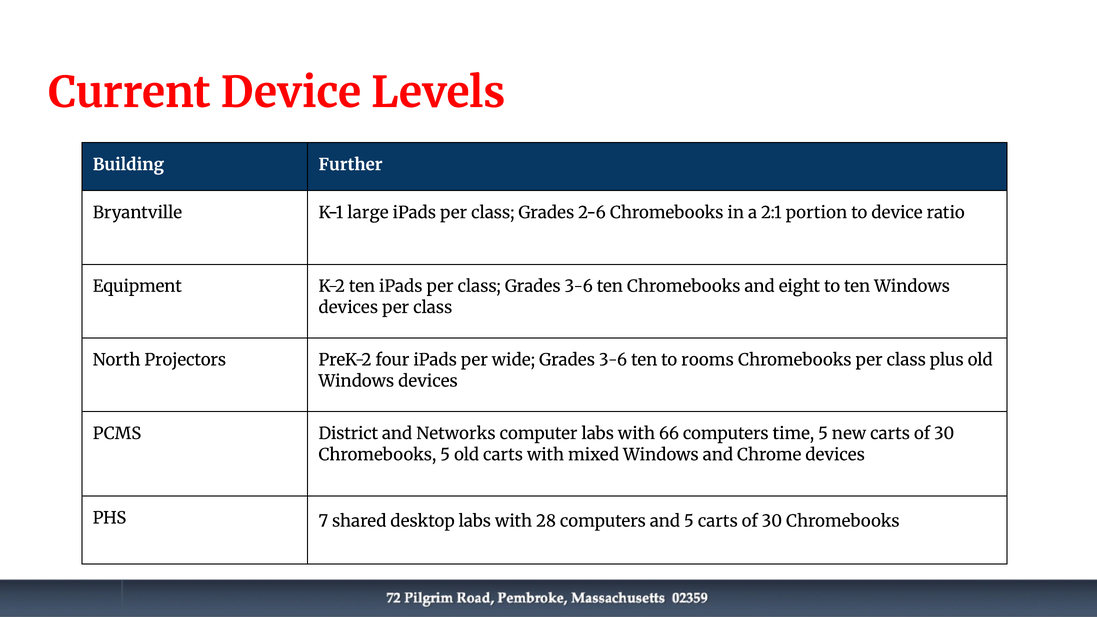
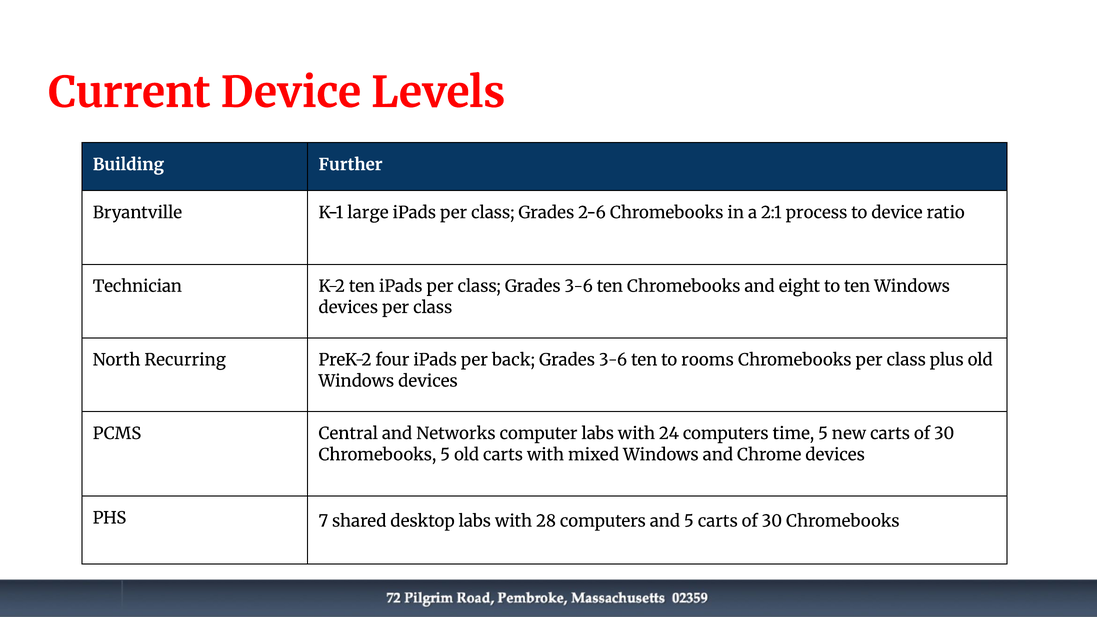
portion: portion -> process
Equipment: Equipment -> Technician
Projectors: Projectors -> Recurring
wide: wide -> back
District: District -> Central
66: 66 -> 24
